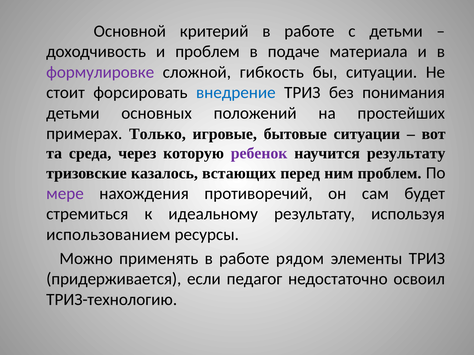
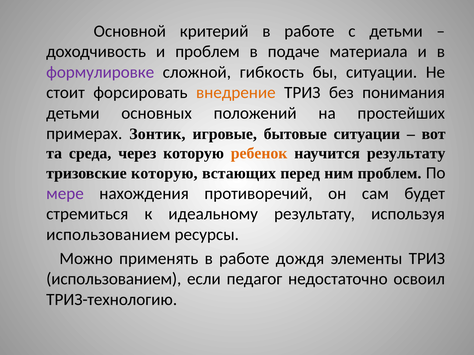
внедрение colour: blue -> orange
Только: Только -> Зонтик
ребенок colour: purple -> orange
тризовские казалось: казалось -> которую
рядом: рядом -> дождя
придерживается at (114, 279): придерживается -> использованием
